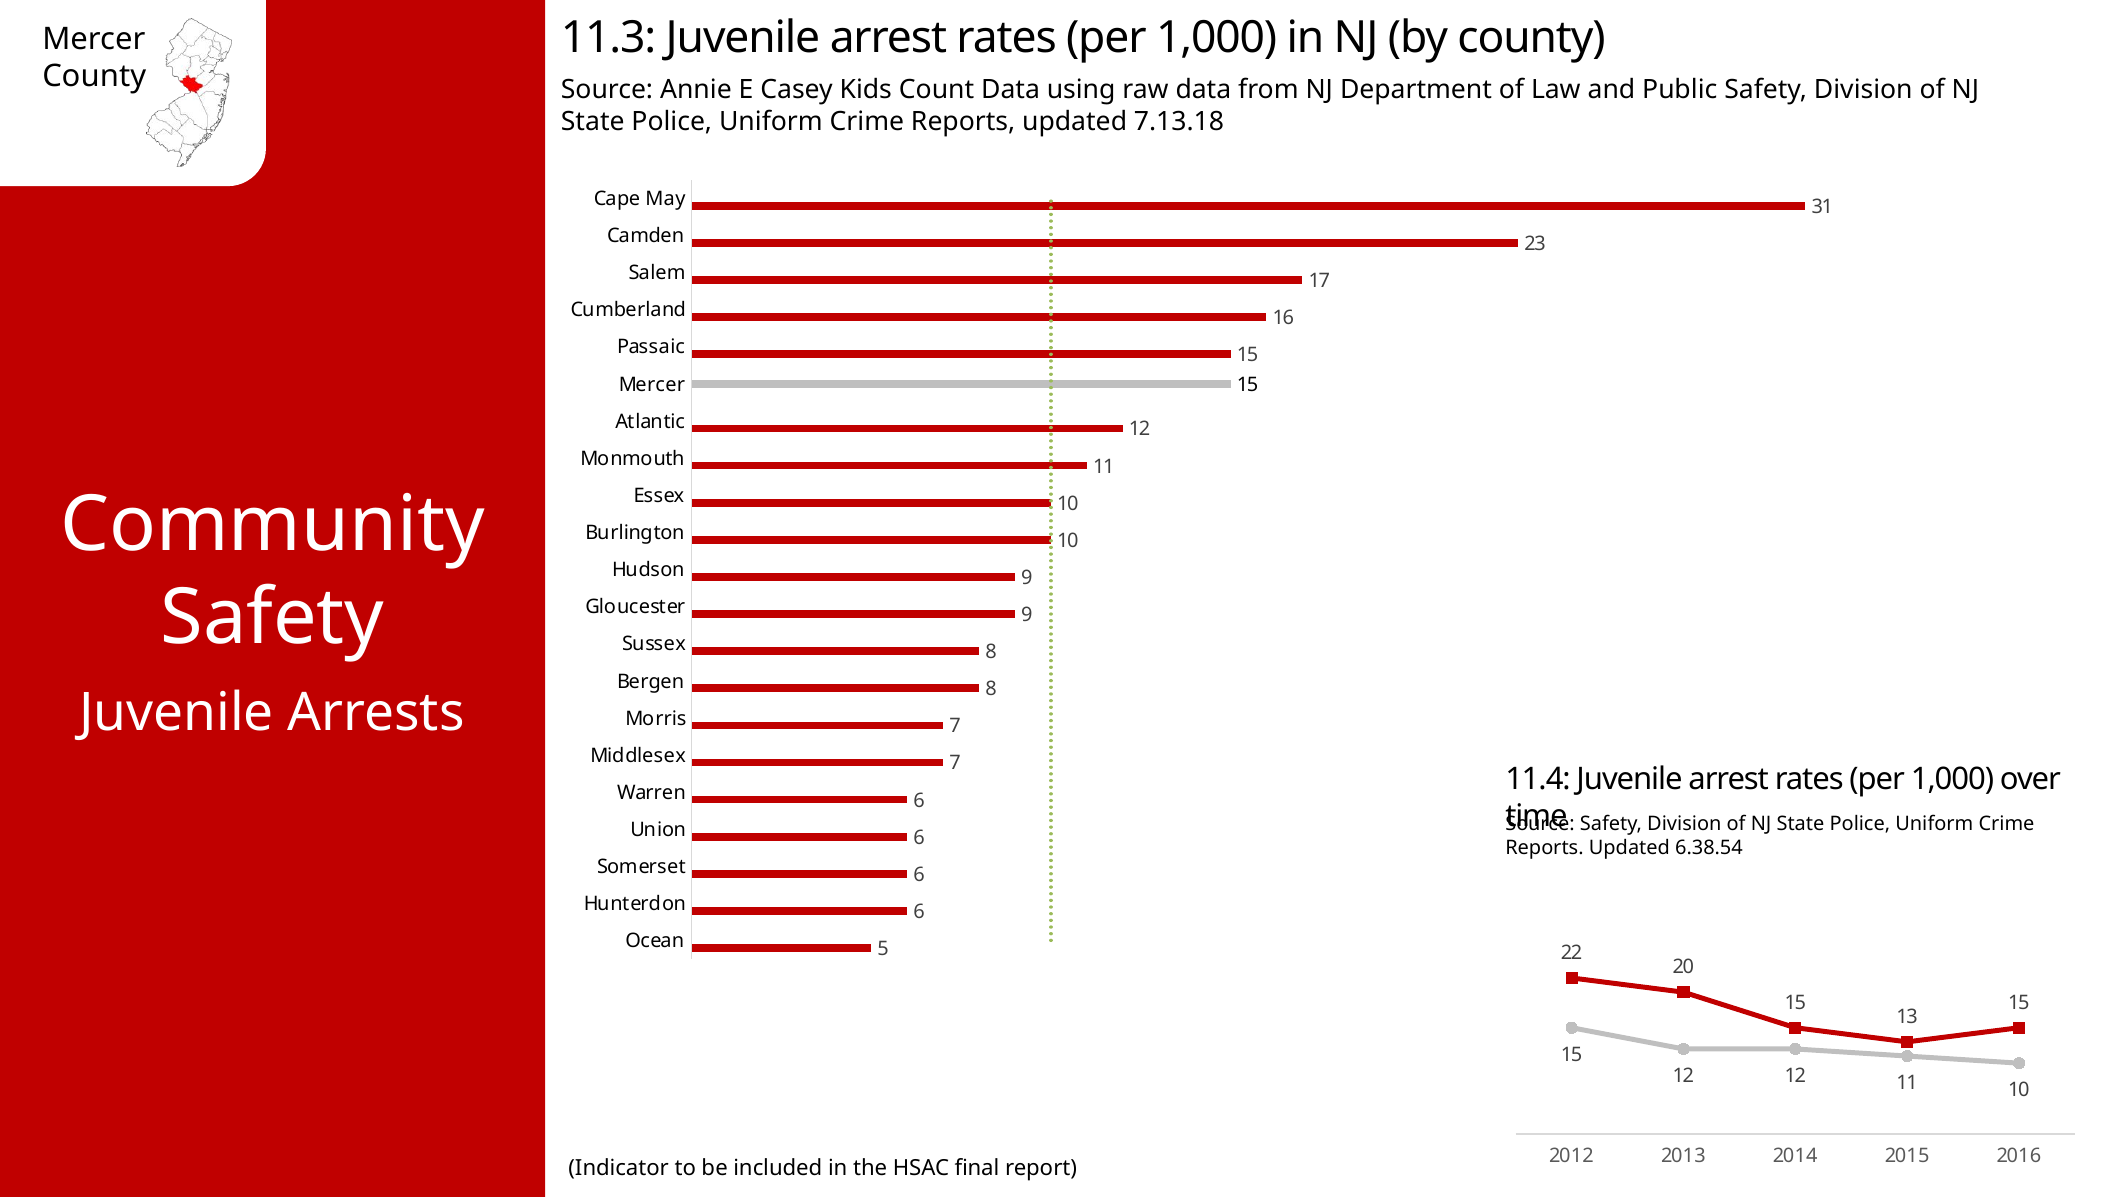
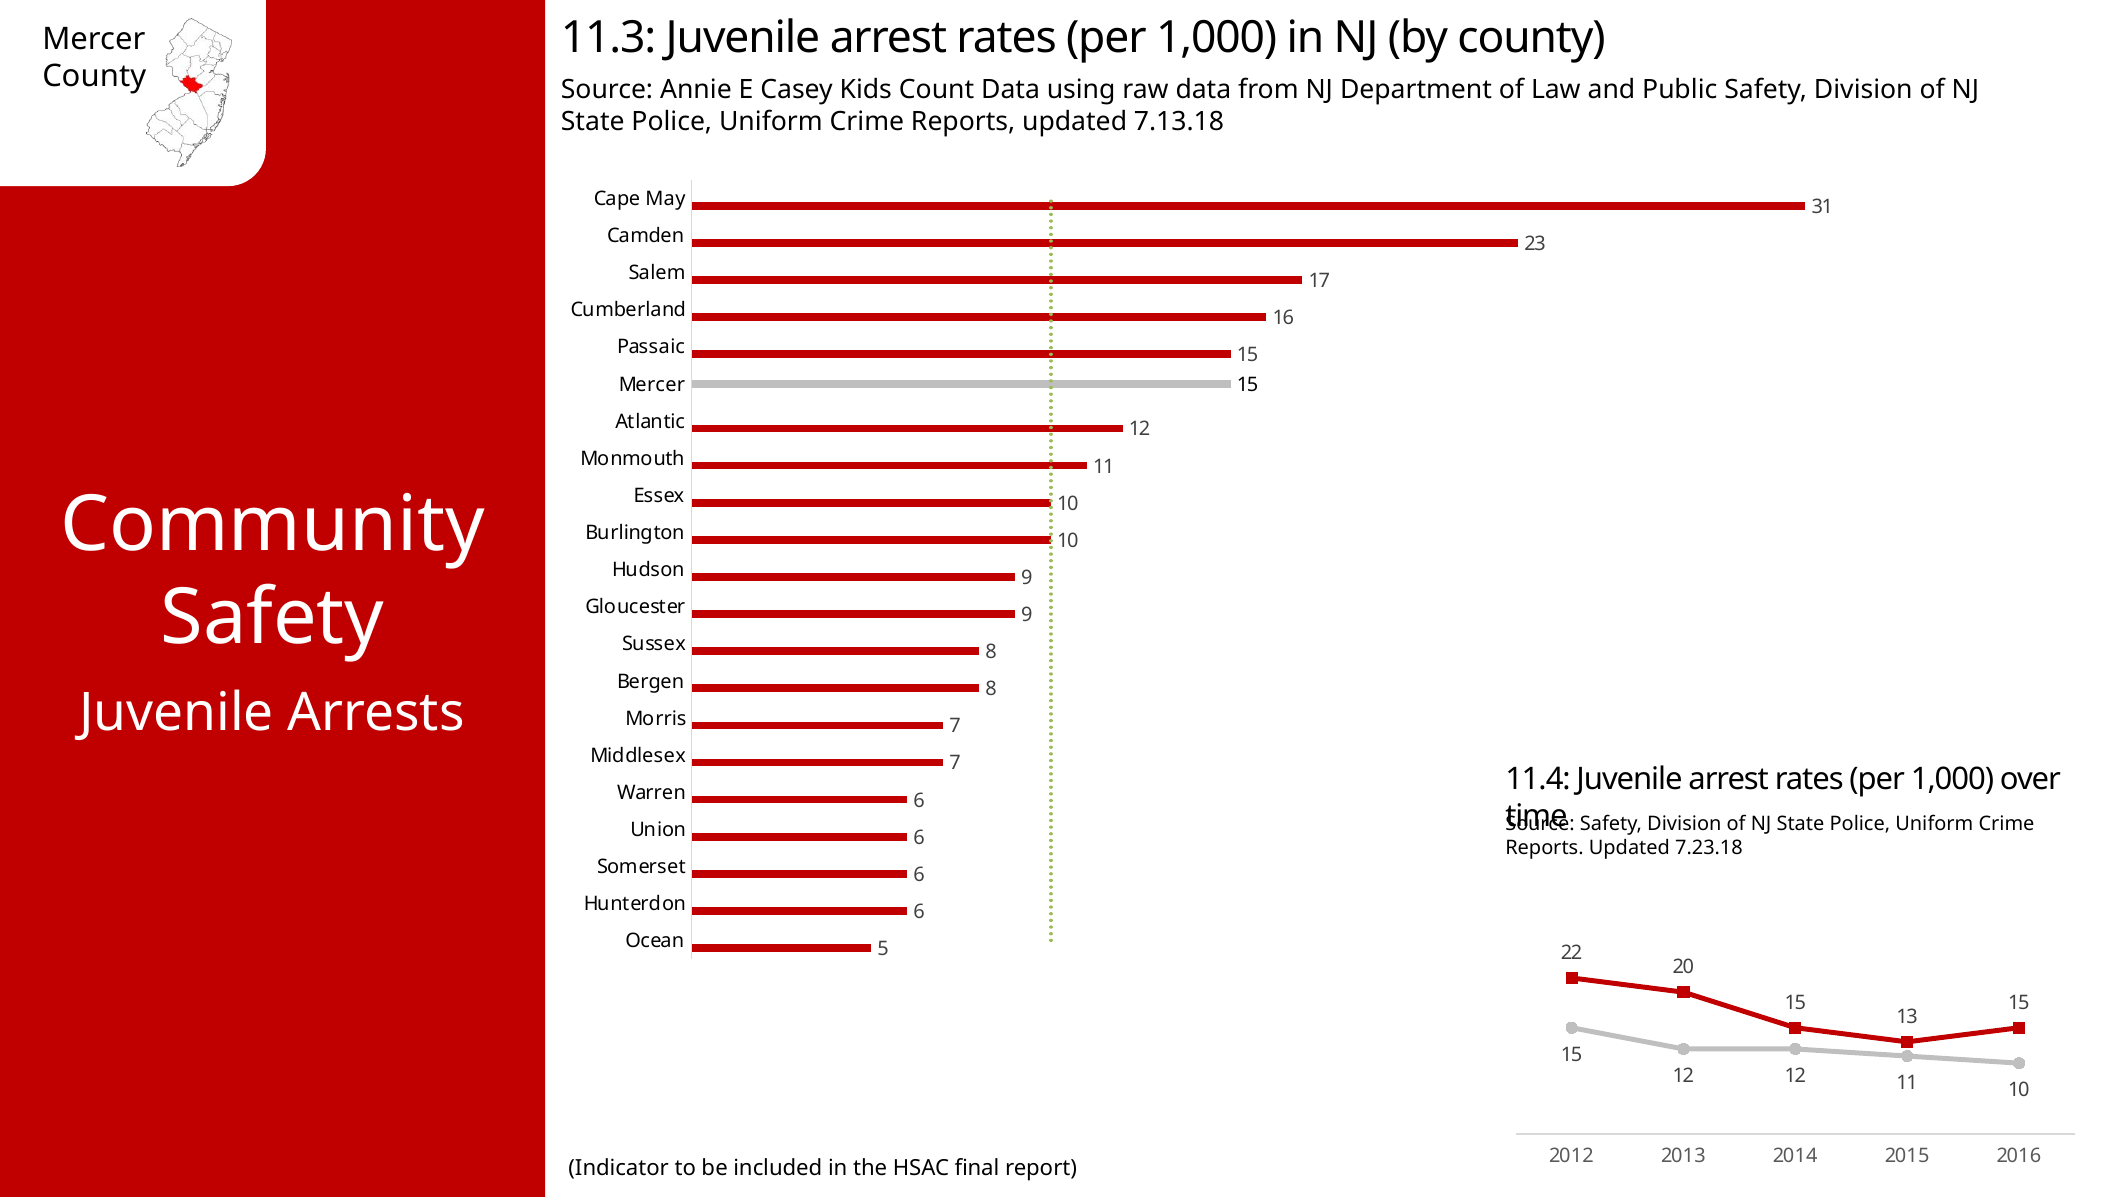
6.38.54: 6.38.54 -> 7.23.18
